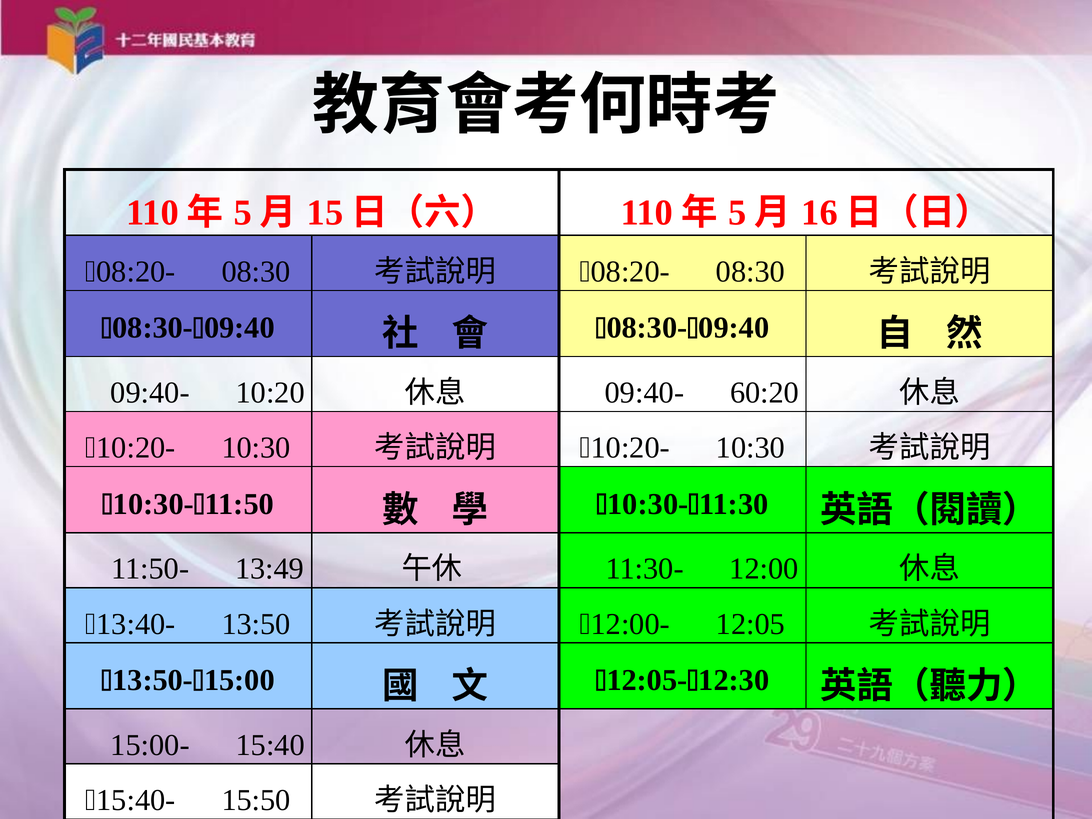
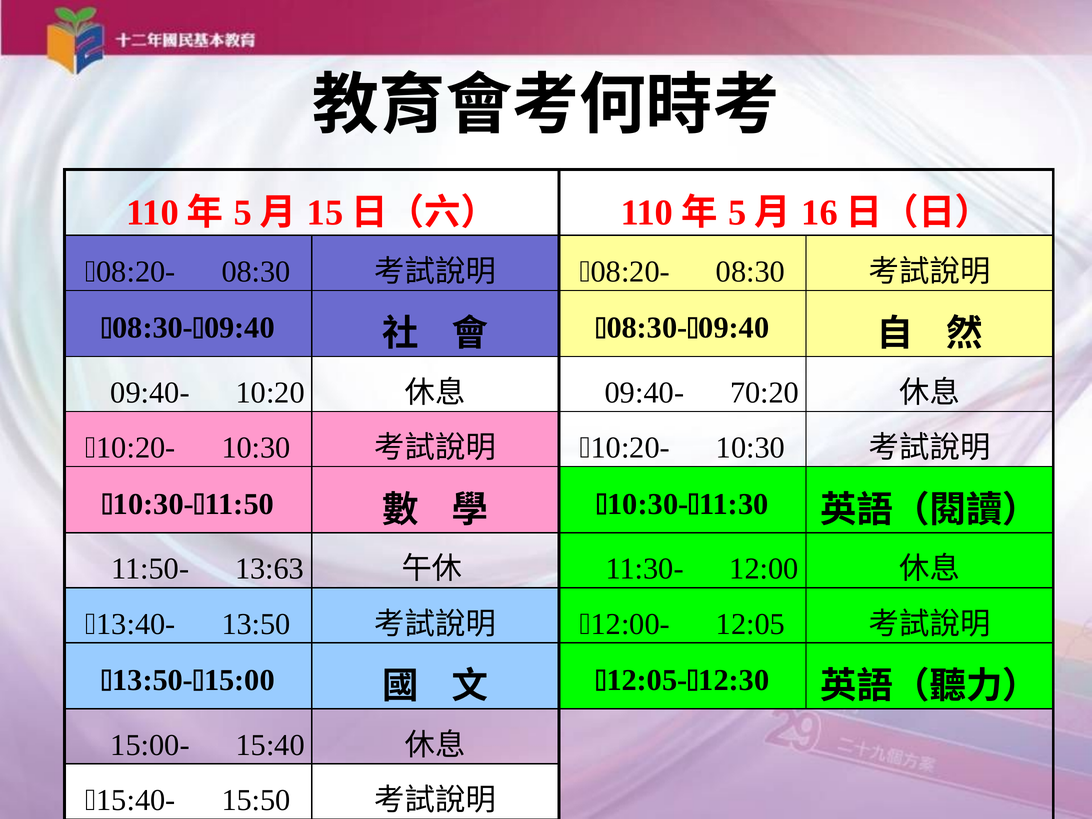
60:20: 60:20 -> 70:20
13:49: 13:49 -> 13:63
